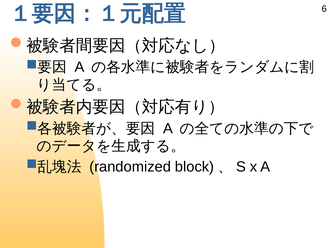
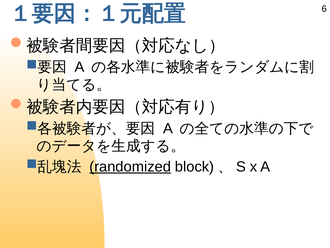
randomized underline: none -> present
